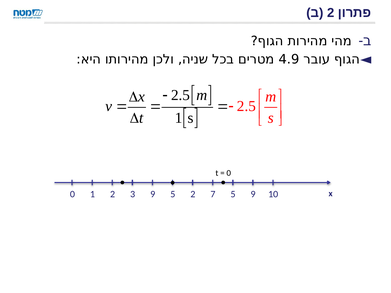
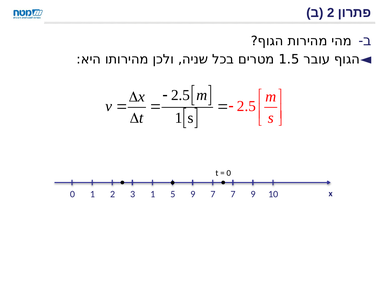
4.9: 4.9 -> 1.5
3 9: 9 -> 1
5 2: 2 -> 9
7 5: 5 -> 7
